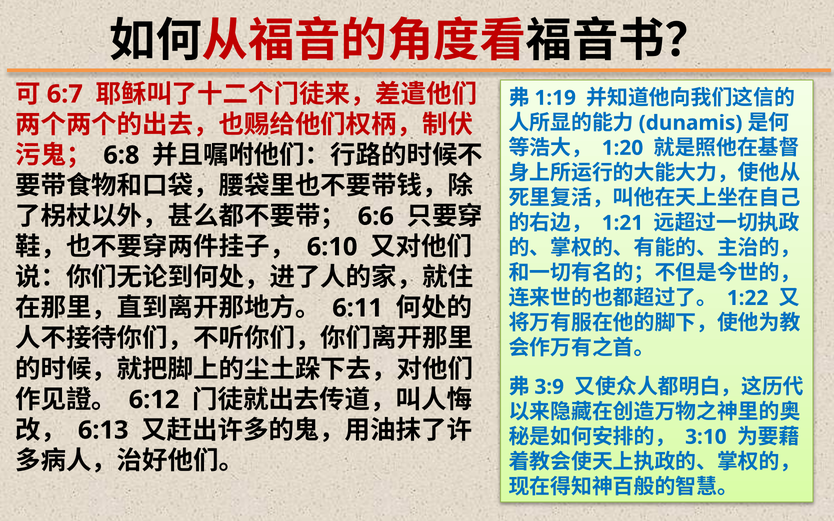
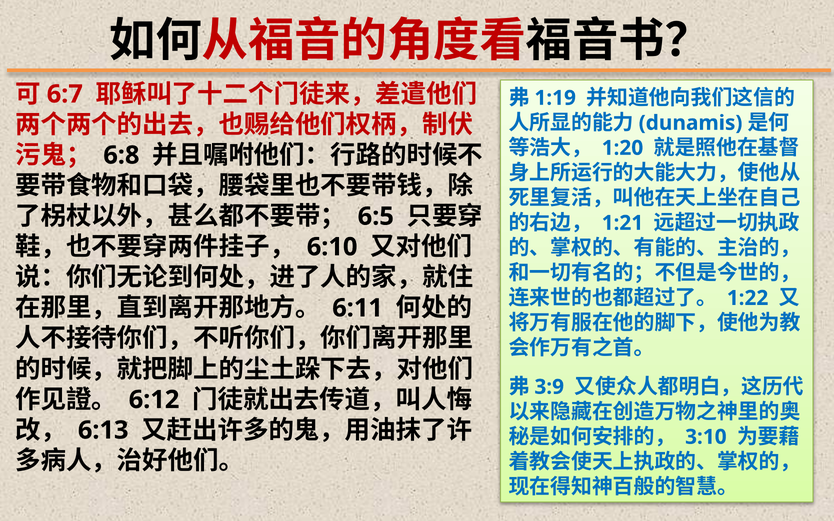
6:6: 6:6 -> 6:5
